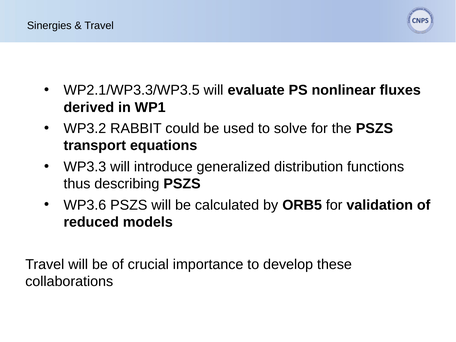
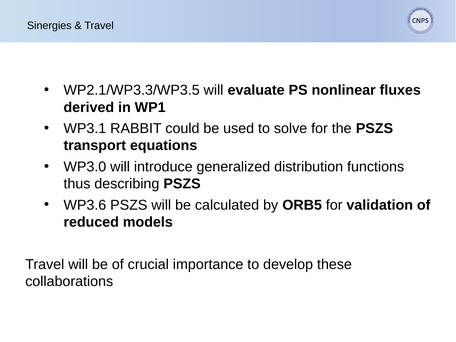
WP3.2: WP3.2 -> WP3.1
WP3.3: WP3.3 -> WP3.0
